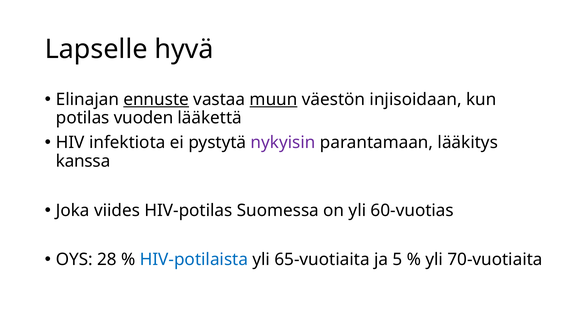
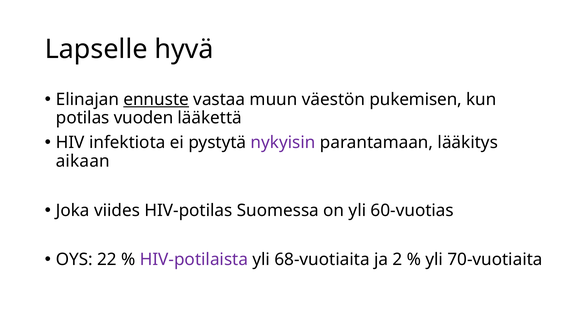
muun underline: present -> none
injisoidaan: injisoidaan -> pukemisen
kanssa: kanssa -> aikaan
28: 28 -> 22
HIV-potilaista colour: blue -> purple
65-vuotiaita: 65-vuotiaita -> 68-vuotiaita
5: 5 -> 2
